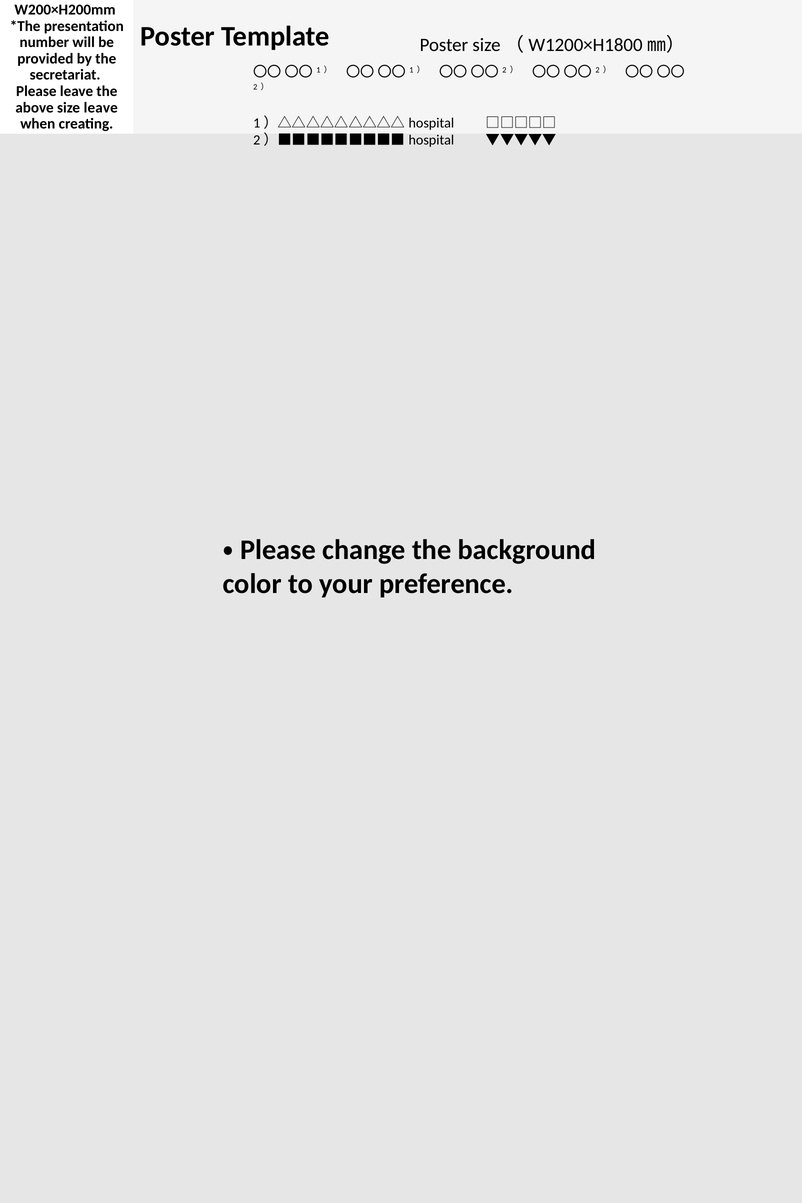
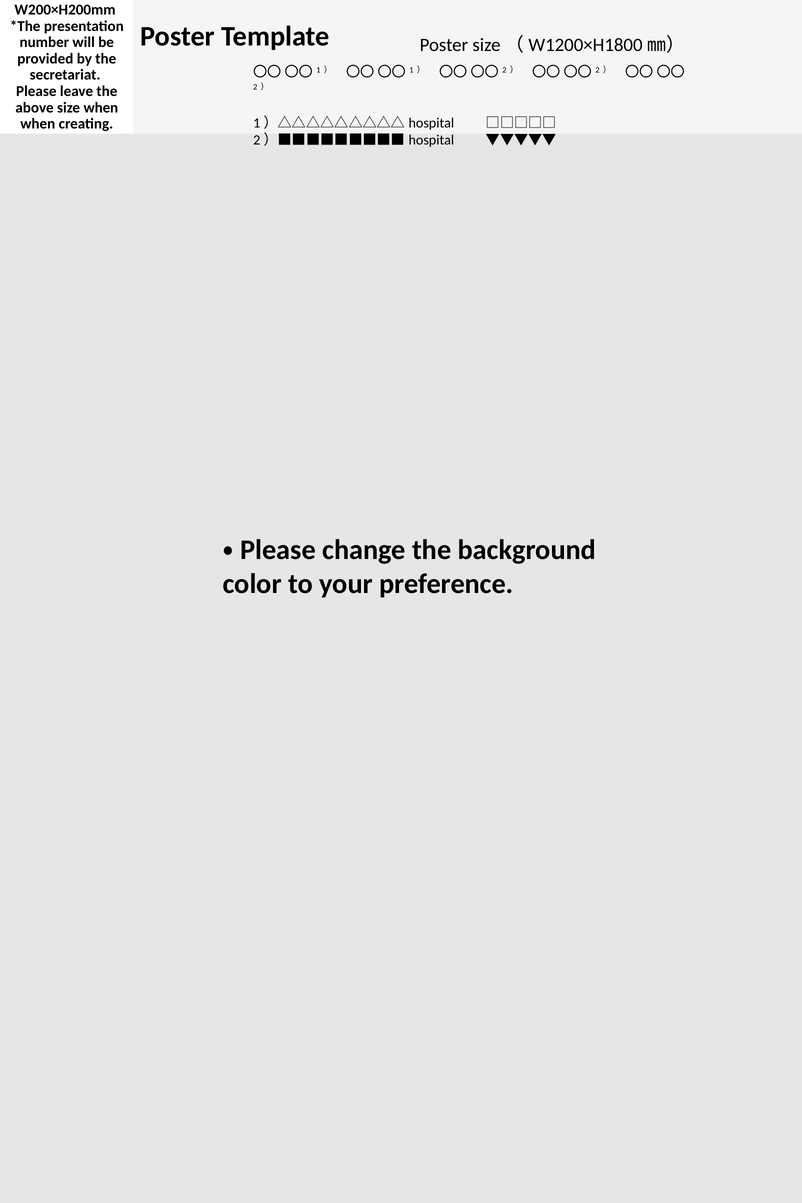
size leave: leave -> when
